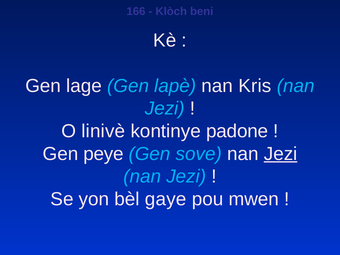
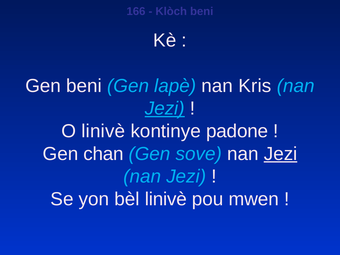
Gen lage: lage -> beni
Jezi at (165, 108) underline: none -> present
peye: peye -> chan
bèl gaye: gaye -> linivè
